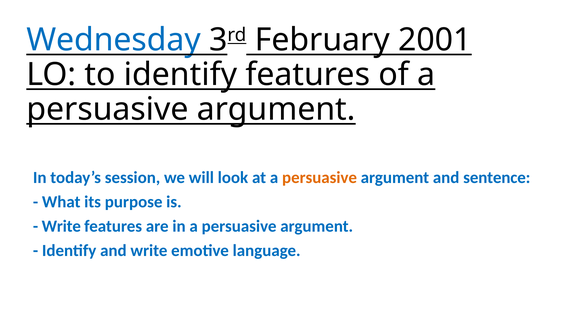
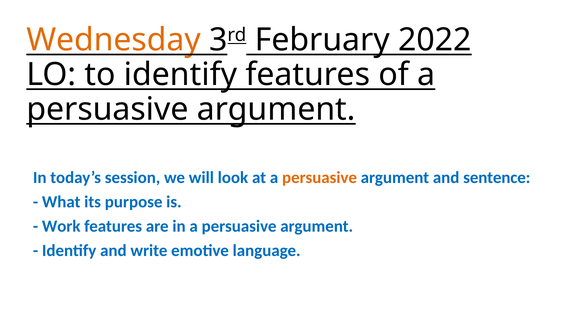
Wednesday colour: blue -> orange
2001: 2001 -> 2022
Write at (61, 226): Write -> Work
